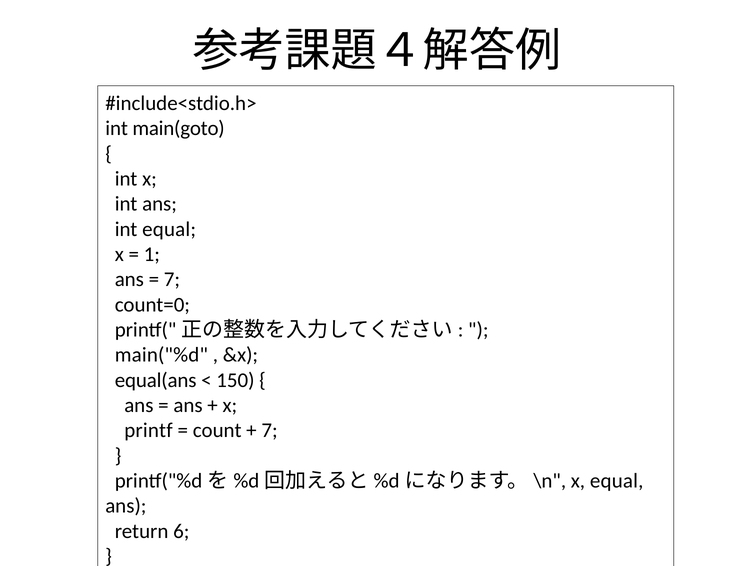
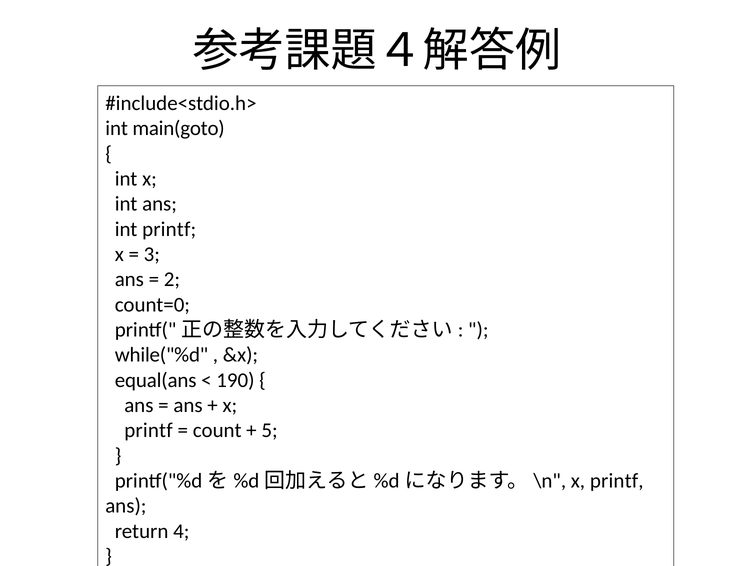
int equal: equal -> printf
1: 1 -> 3
7 at (172, 279): 7 -> 2
main("%d: main("%d -> while("%d
150: 150 -> 190
7 at (269, 430): 7 -> 5
equal at (617, 480): equal -> printf
6: 6 -> 4
